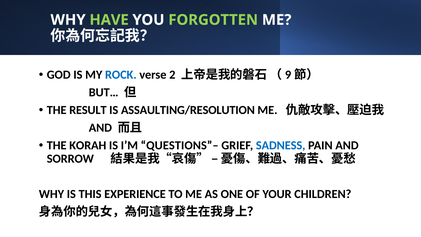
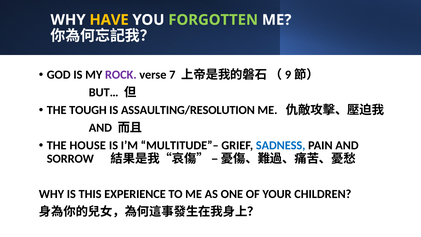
HAVE colour: light green -> yellow
ROCK colour: blue -> purple
2: 2 -> 7
RESULT: RESULT -> TOUGH
KORAH: KORAH -> HOUSE
QUESTIONS”–: QUESTIONS”– -> MULTITUDE”–
